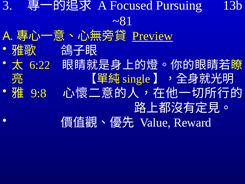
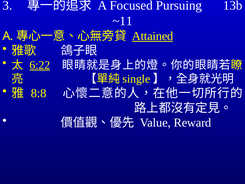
~81: ~81 -> ~11
Preview: Preview -> Attained
6:22 underline: none -> present
9:8: 9:8 -> 8:8
